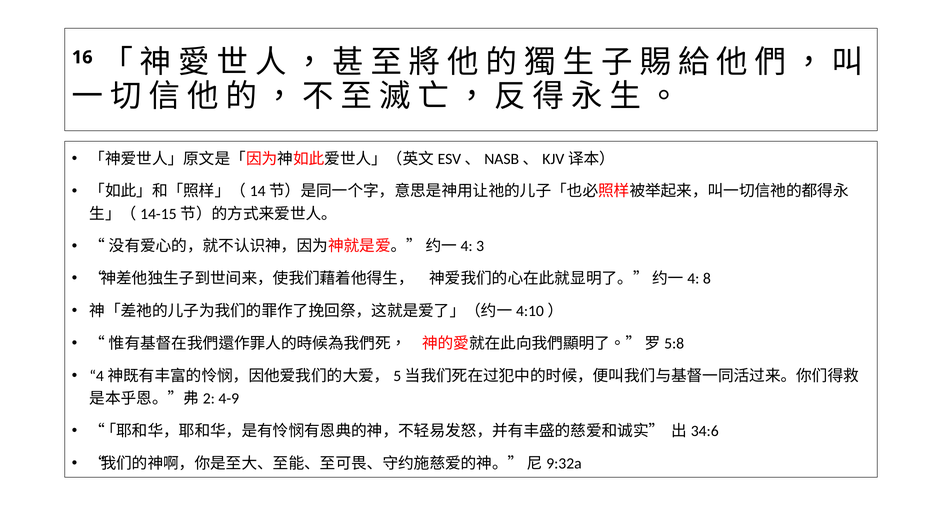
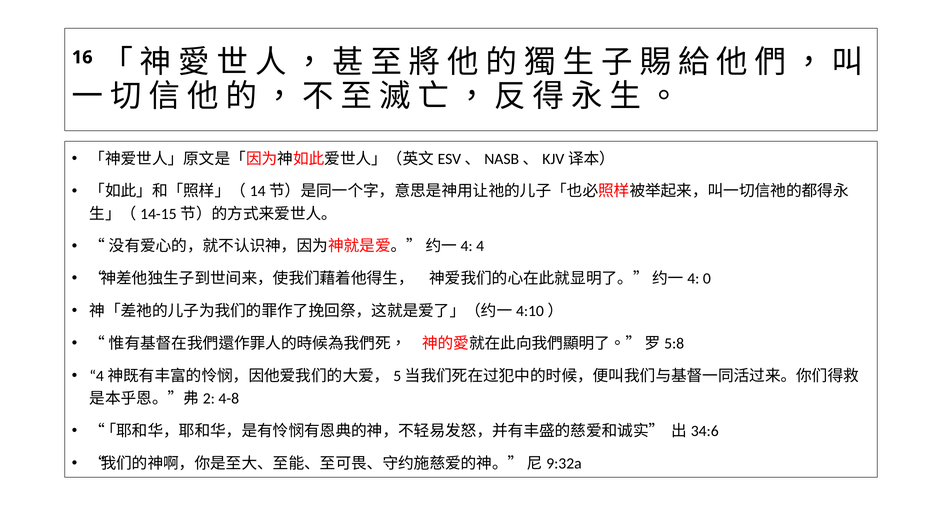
3: 3 -> 4
8: 8 -> 0
4-9: 4-9 -> 4-8
